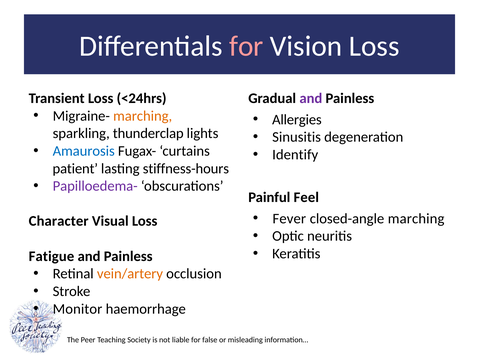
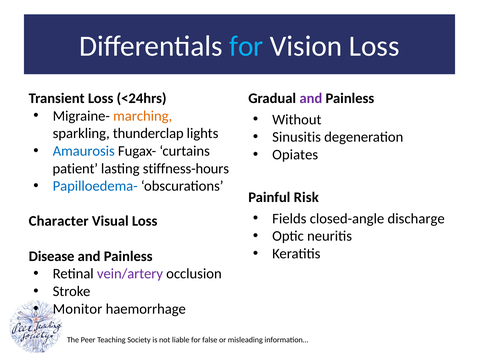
for at (246, 46) colour: pink -> light blue
Allergies: Allergies -> Without
Identify: Identify -> Opiates
Papilloedema- colour: purple -> blue
Feel: Feel -> Risk
Fever: Fever -> Fields
closed-angle marching: marching -> discharge
Fatigue: Fatigue -> Disease
vein/artery colour: orange -> purple
